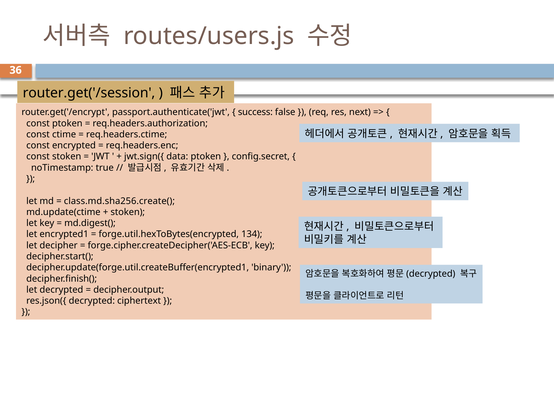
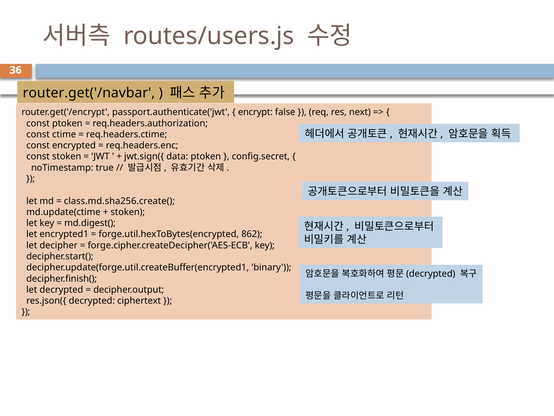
router.get('/session: router.get('/session -> router.get('/navbar
success: success -> encrypt
134: 134 -> 862
